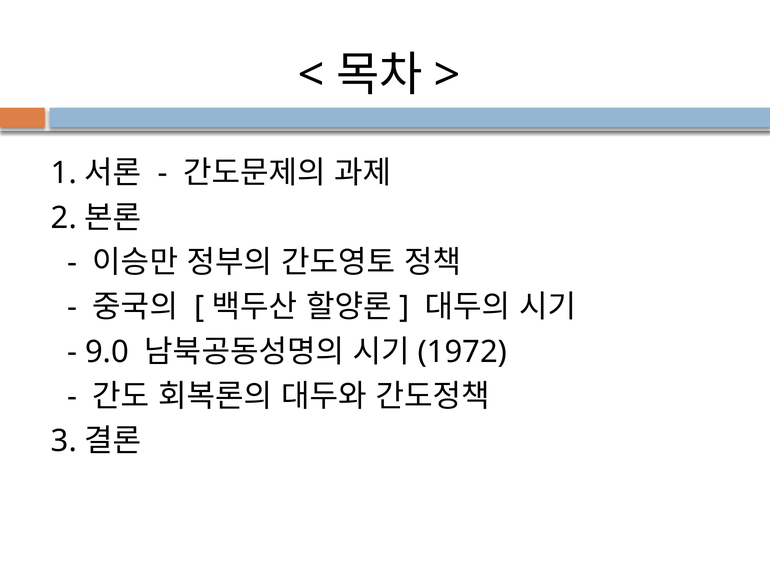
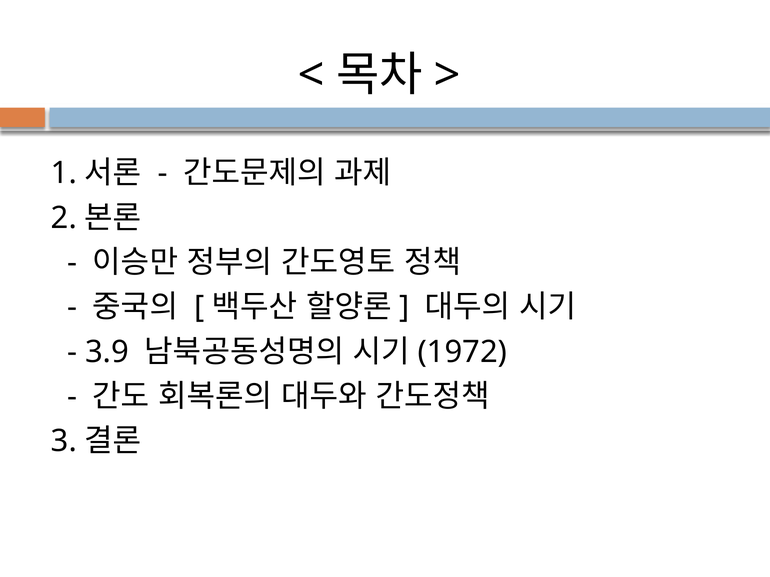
9.0: 9.0 -> 3.9
